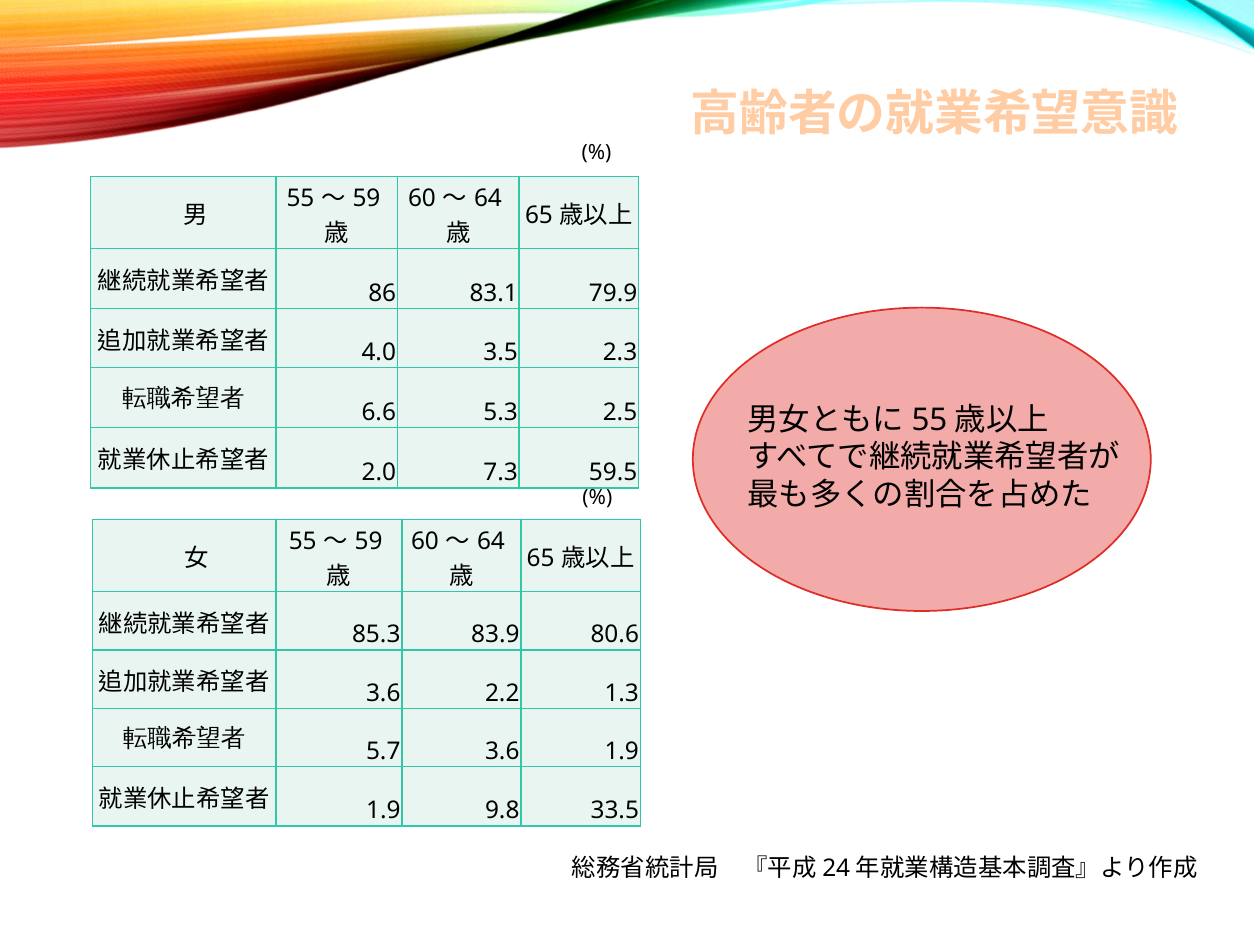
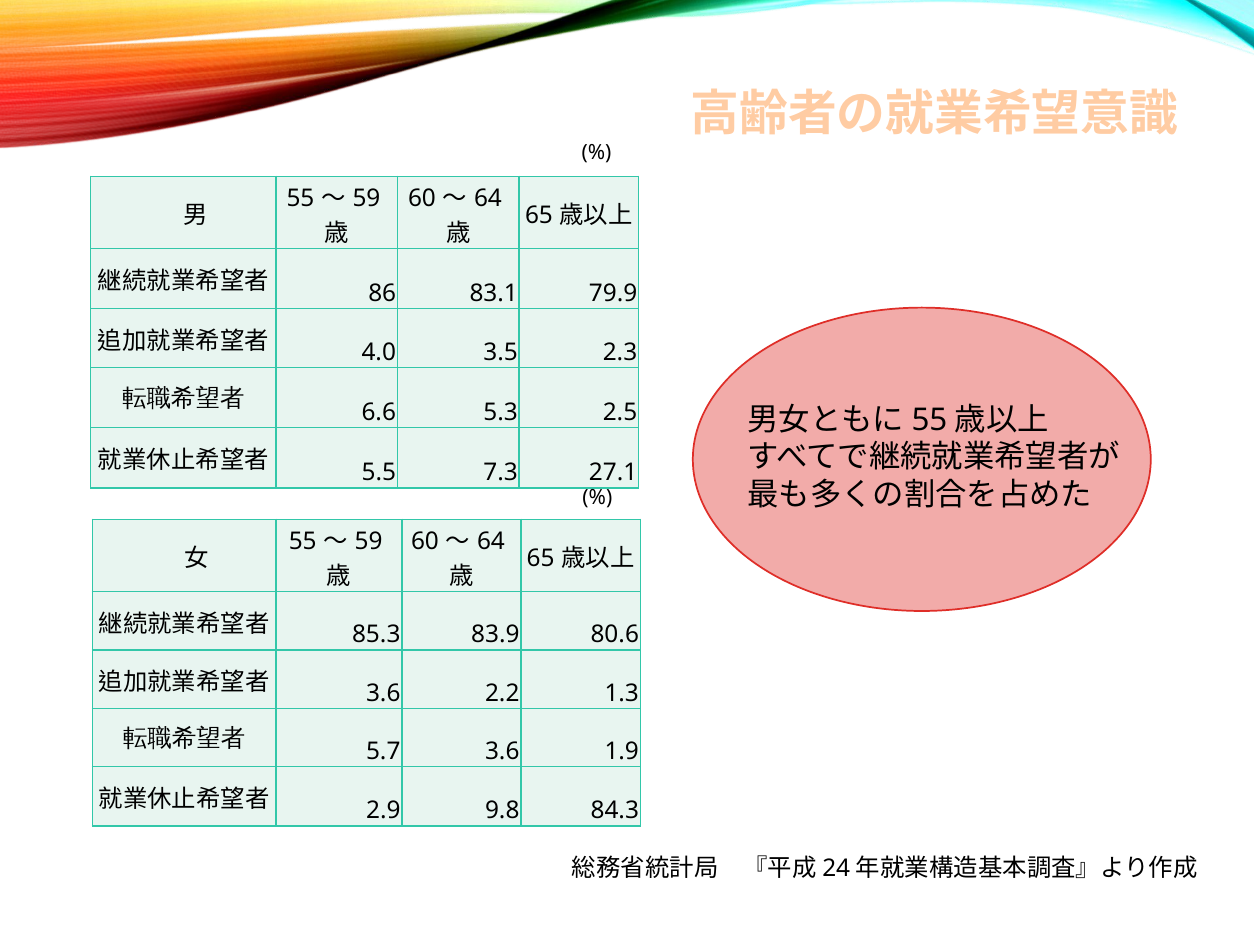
2.0: 2.0 -> 5.5
59.5: 59.5 -> 27.1
1.9 at (383, 811): 1.9 -> 2.9
33.5: 33.5 -> 84.3
